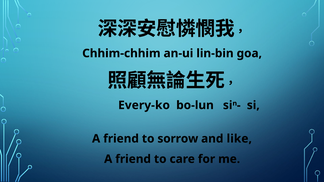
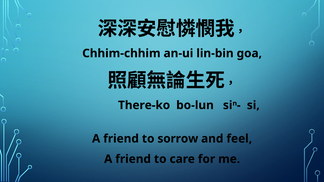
Every-ko: Every-ko -> There-ko
like: like -> feel
